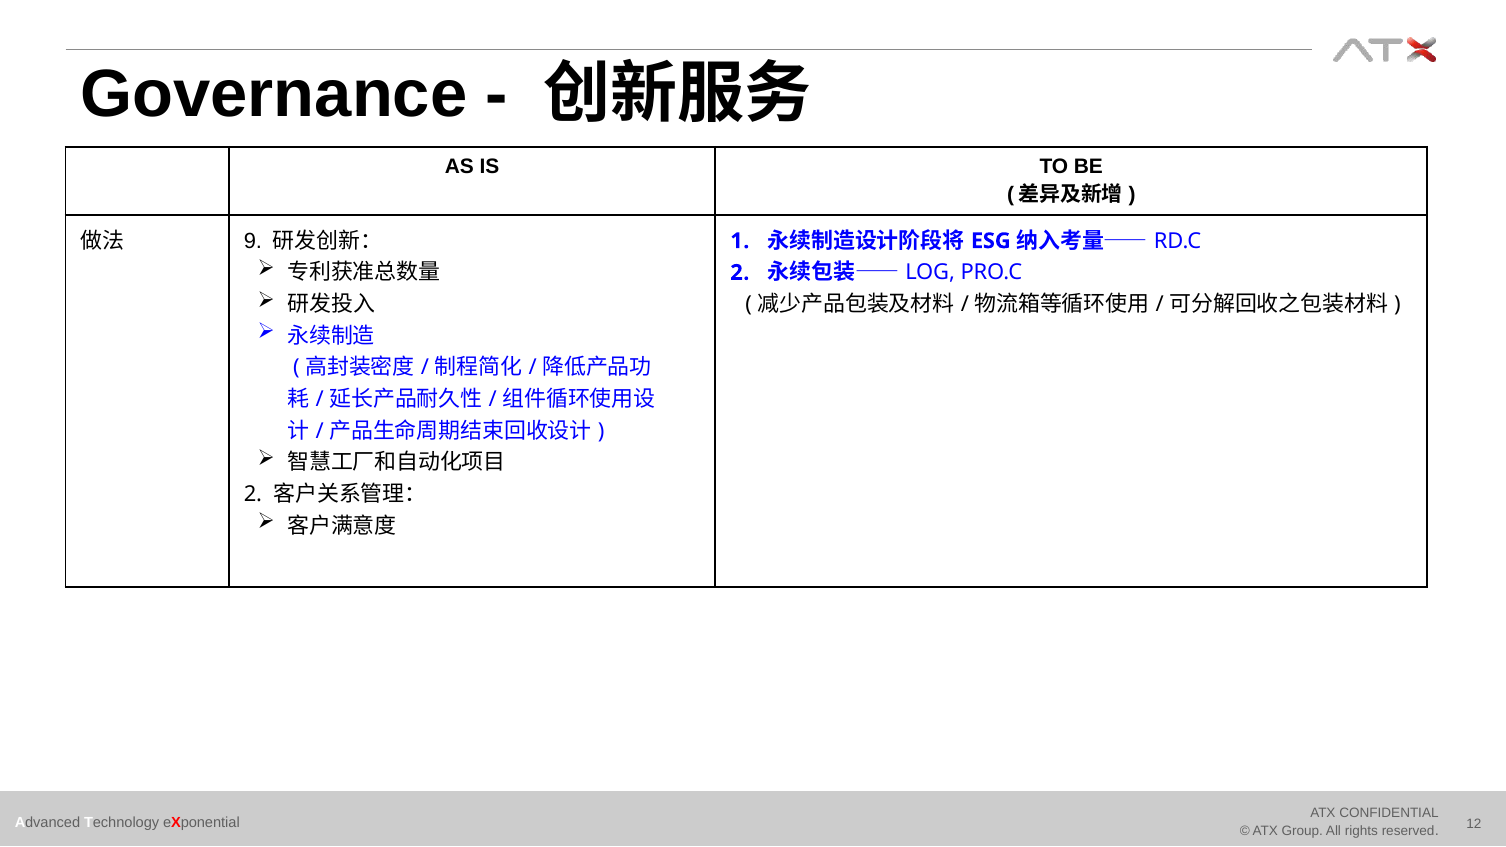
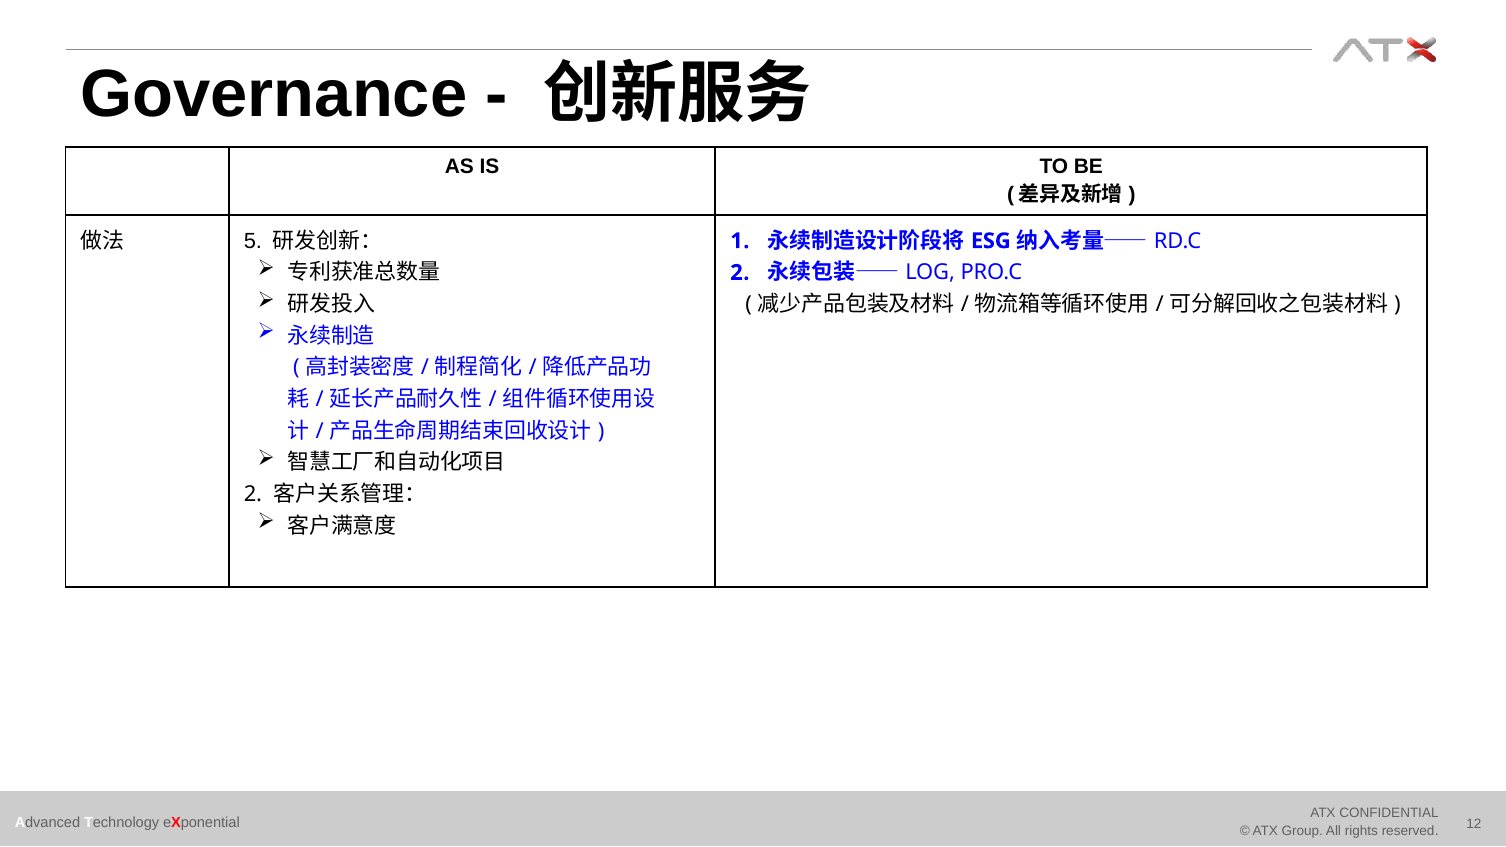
9: 9 -> 5
